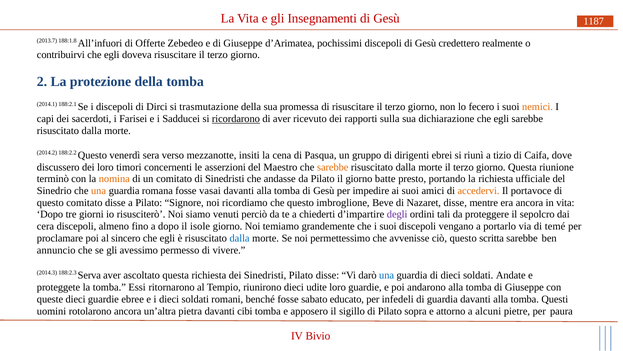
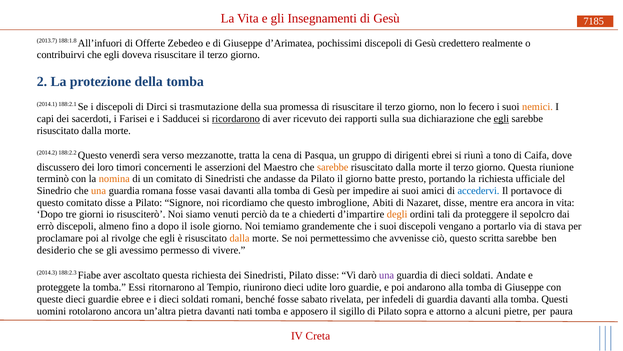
1187: 1187 -> 7185
egli at (501, 119) underline: none -> present
insiti: insiti -> tratta
tizio: tizio -> tono
accedervi colour: orange -> blue
Beve: Beve -> Abiti
degli colour: purple -> orange
cera: cera -> errò
temé: temé -> stava
sincero: sincero -> rivolge
dalla at (240, 238) colour: blue -> orange
annuncio: annuncio -> desiderio
Serva: Serva -> Fiabe
una at (387, 275) colour: blue -> purple
educato: educato -> rivelata
cibi: cibi -> nati
Bivio: Bivio -> Creta
